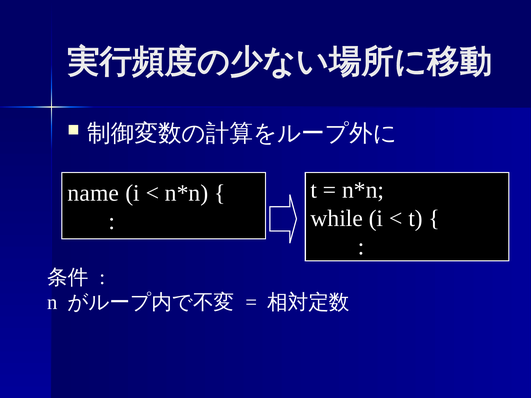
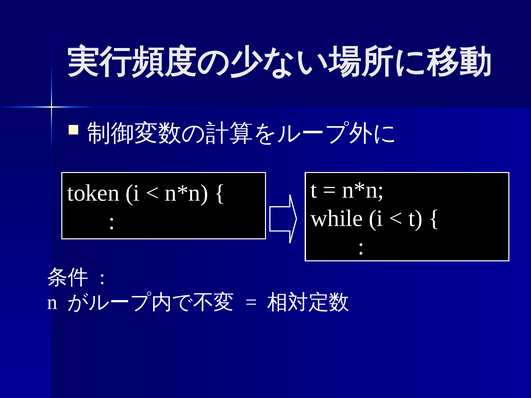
name: name -> token
